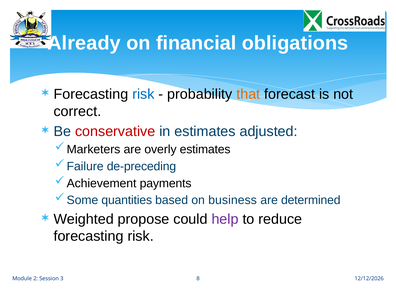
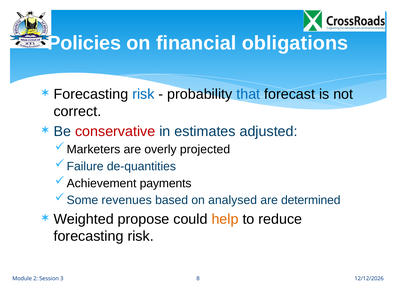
Already: Already -> Policies
that colour: orange -> blue
overly estimates: estimates -> projected
de-preceding: de-preceding -> de-quantities
quantities: quantities -> revenues
business: business -> analysed
help colour: purple -> orange
